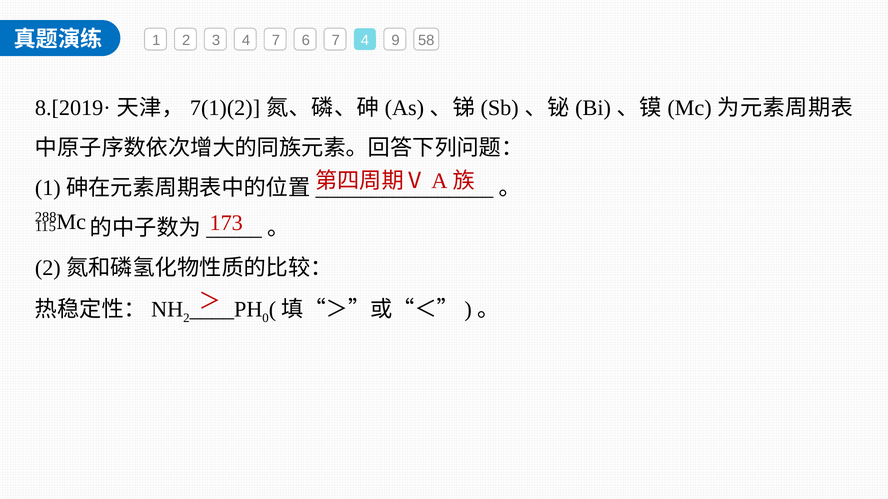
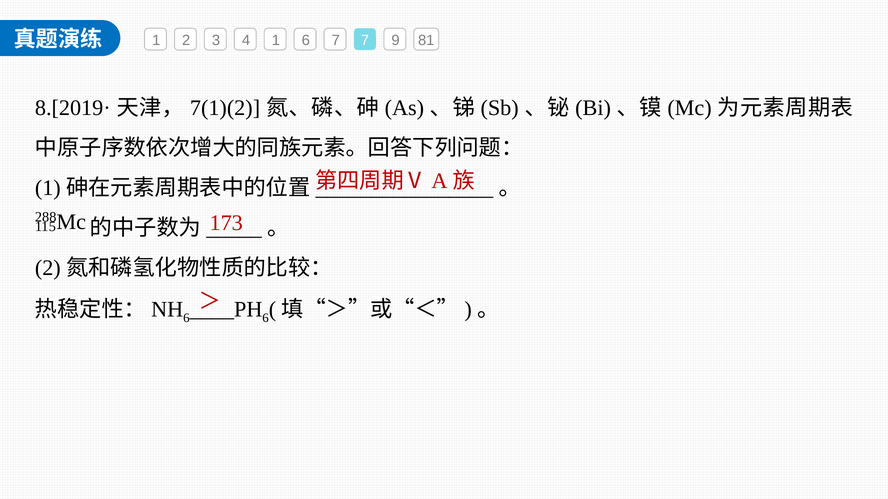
4 7: 7 -> 1
7 4: 4 -> 7
58: 58 -> 81
2 at (186, 318): 2 -> 6
0 at (266, 318): 0 -> 6
